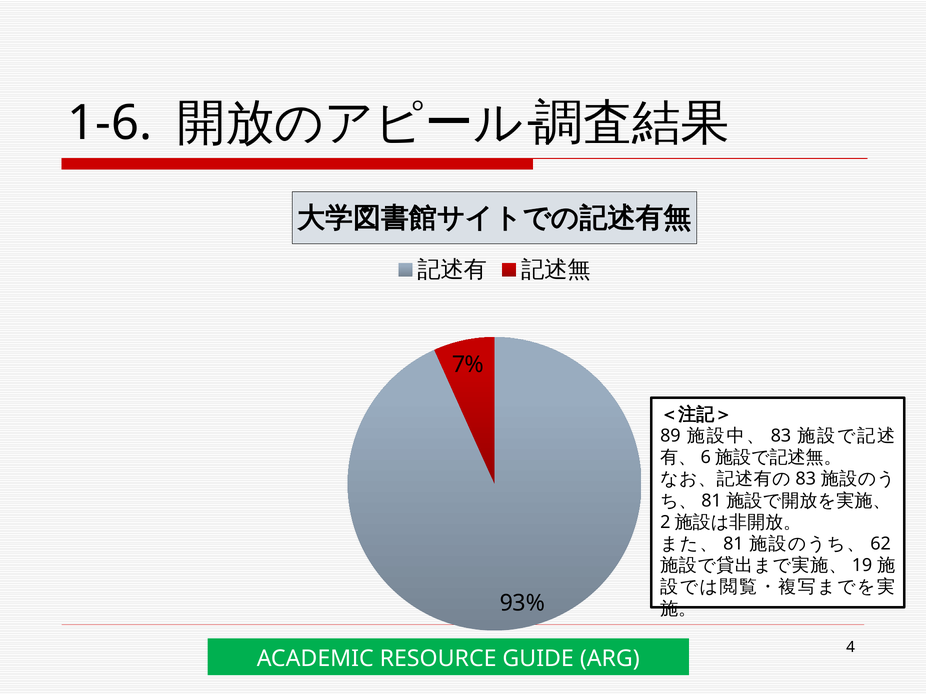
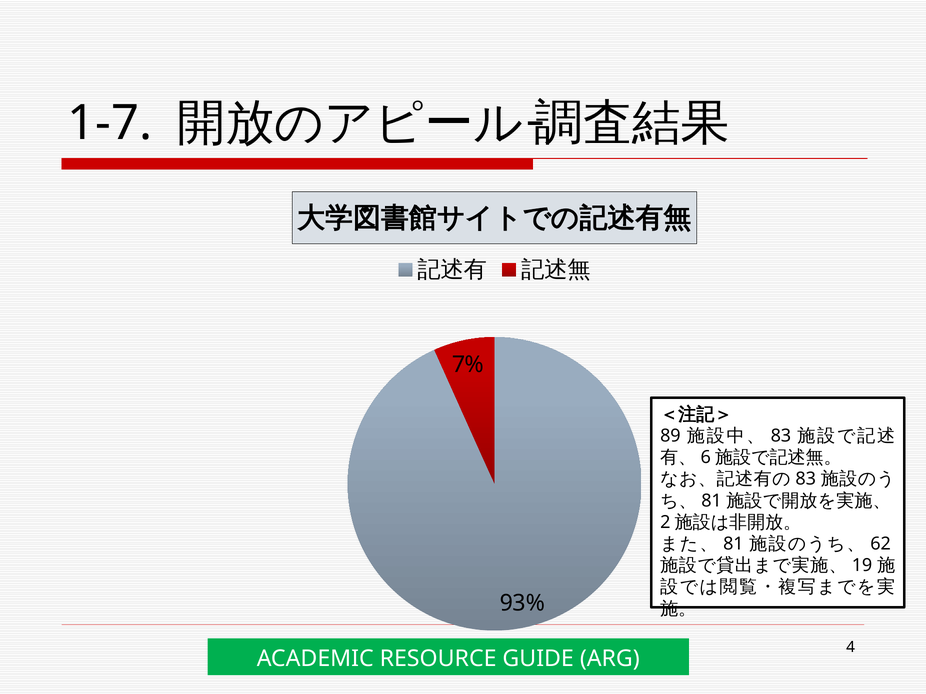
1-6: 1-6 -> 1-7
